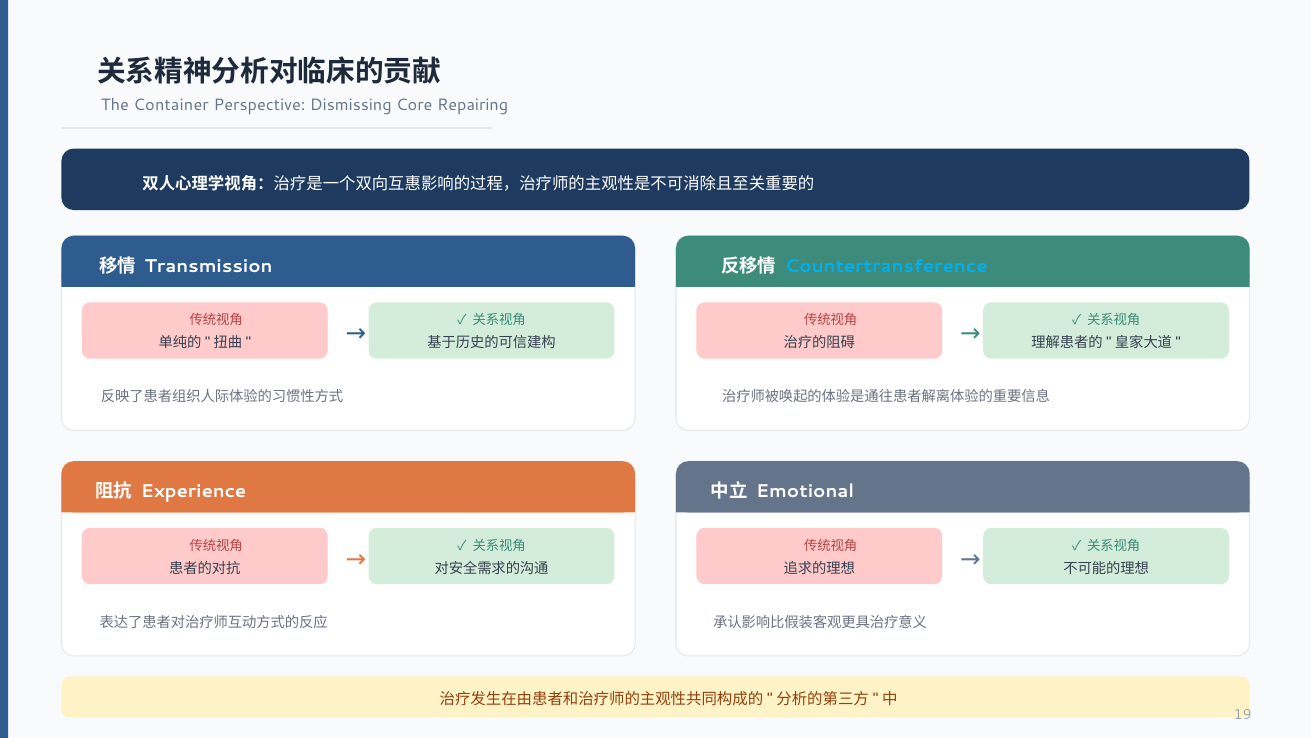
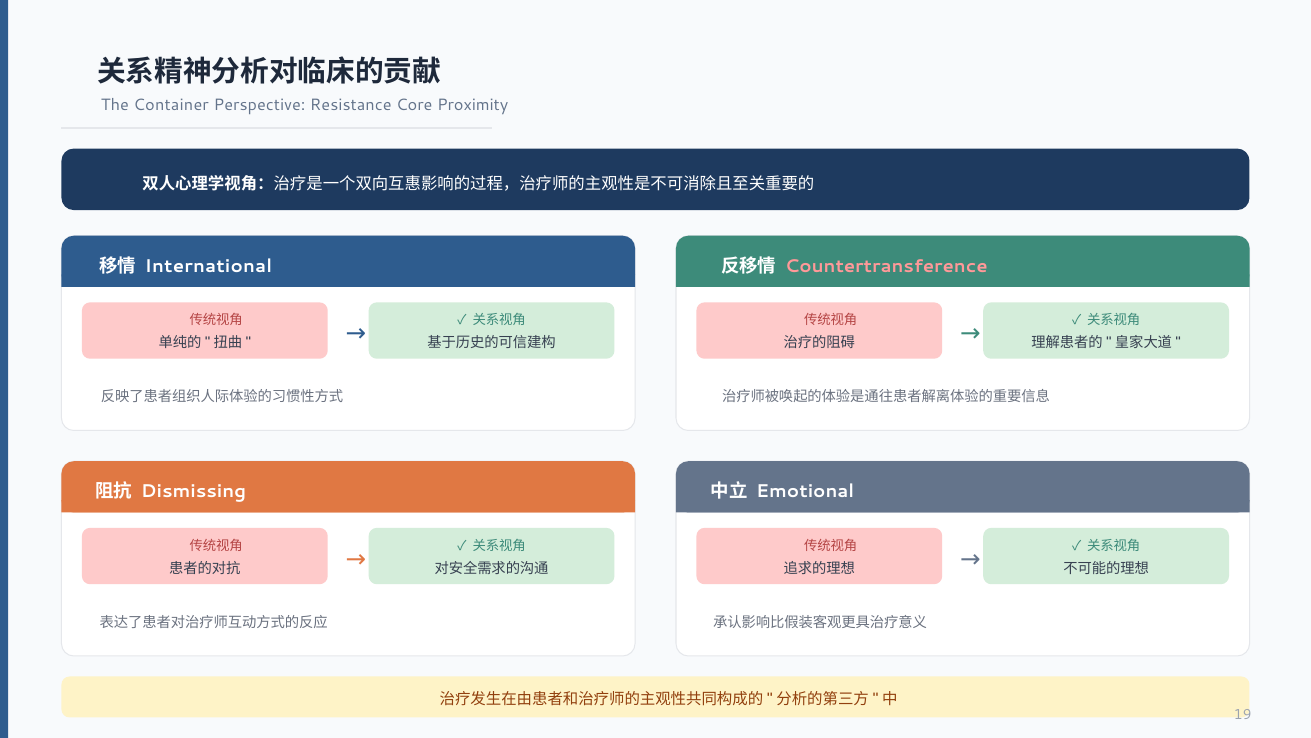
Dismissing: Dismissing -> Resistance
Repairing: Repairing -> Proximity
Transmission: Transmission -> International
Countertransference colour: light blue -> pink
Experience: Experience -> Dismissing
